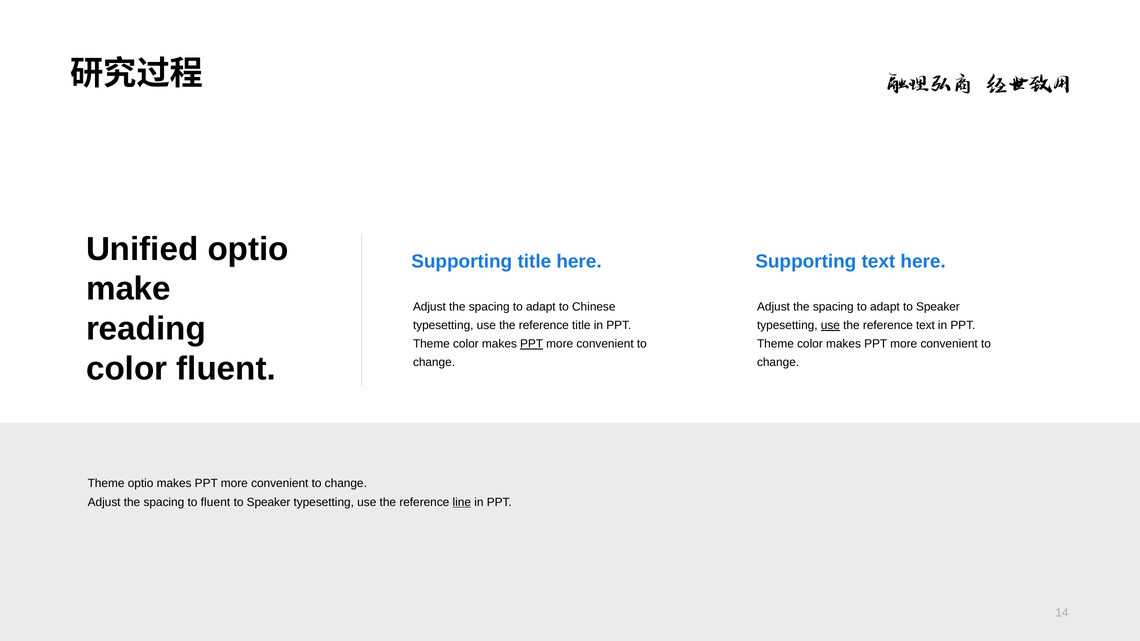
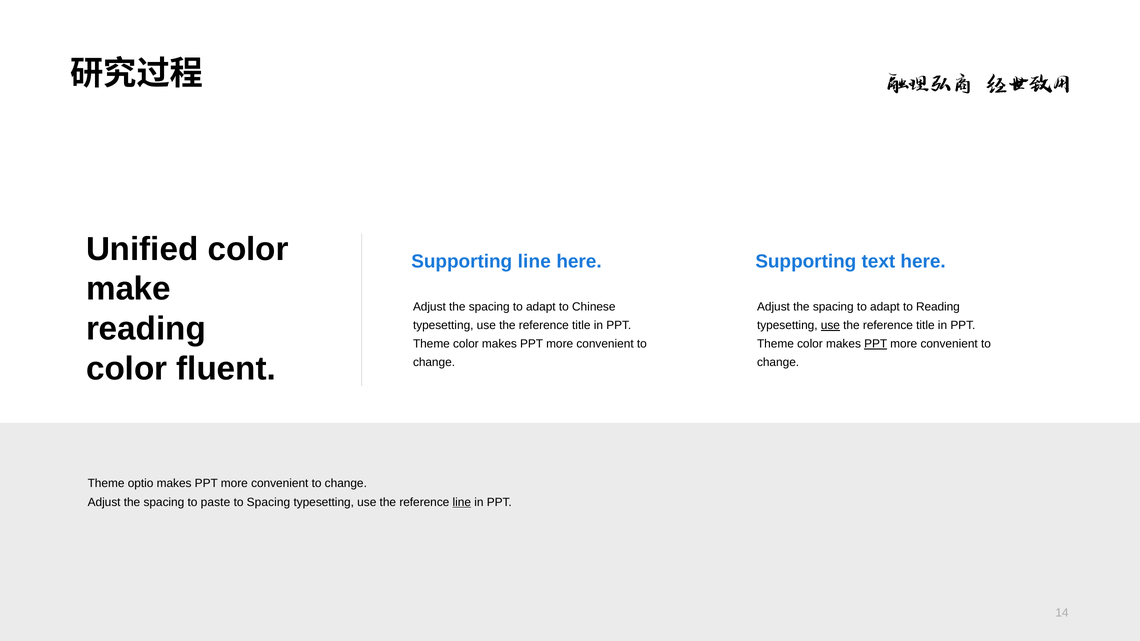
Unified optio: optio -> color
Supporting title: title -> line
adapt to Speaker: Speaker -> Reading
text at (925, 325): text -> title
PPT at (532, 344) underline: present -> none
PPT at (876, 344) underline: none -> present
to fluent: fluent -> paste
Speaker at (269, 502): Speaker -> Spacing
